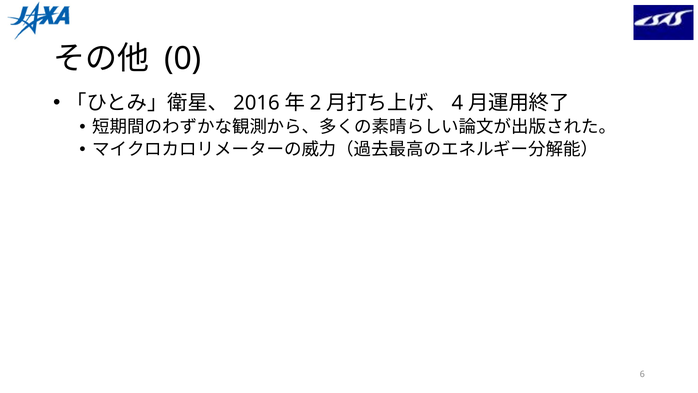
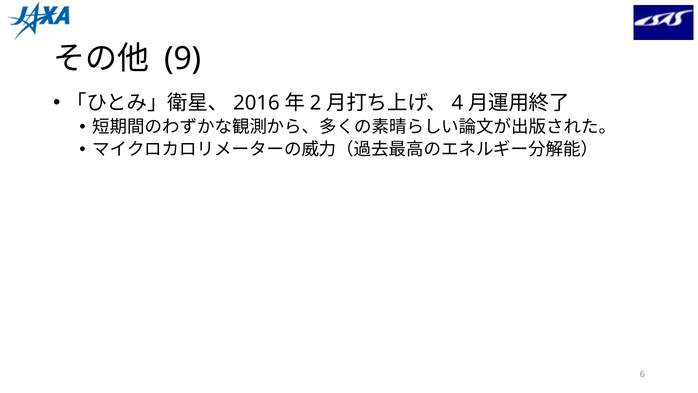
0: 0 -> 9
